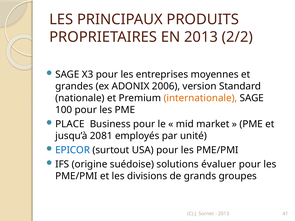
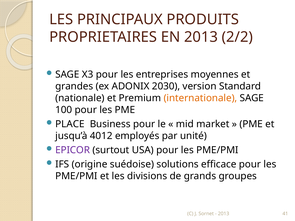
2006: 2006 -> 2030
2081: 2081 -> 4012
EPICOR colour: blue -> purple
évaluer: évaluer -> efficace
